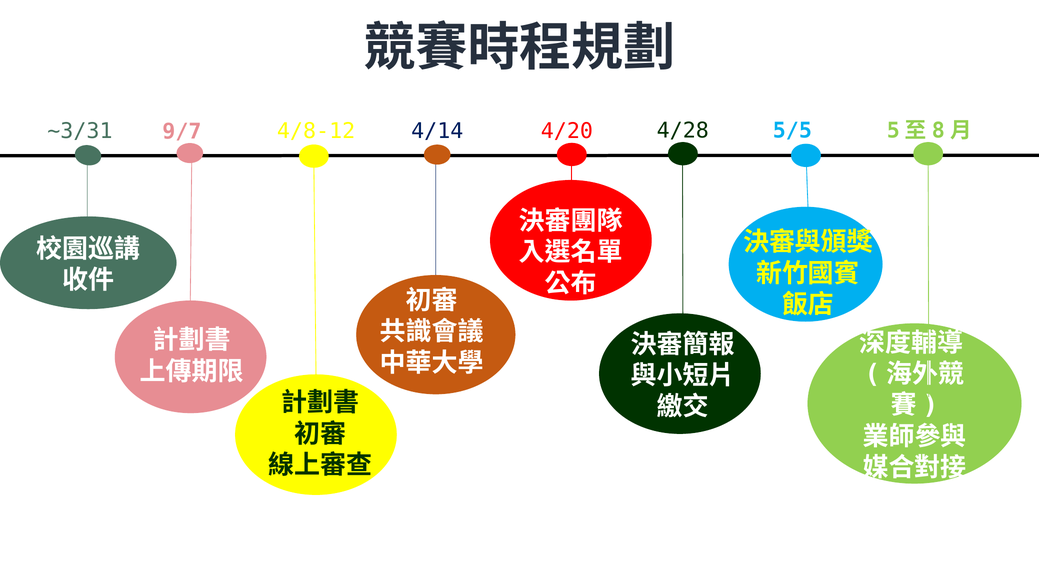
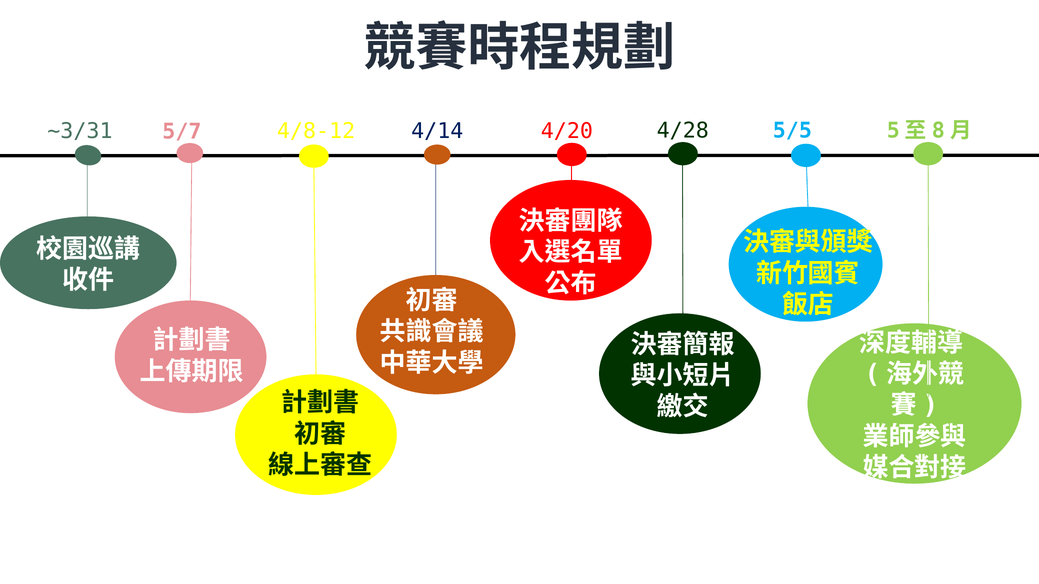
9/7: 9/7 -> 5/7
